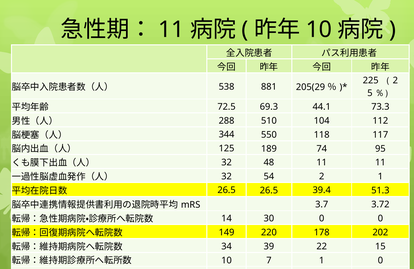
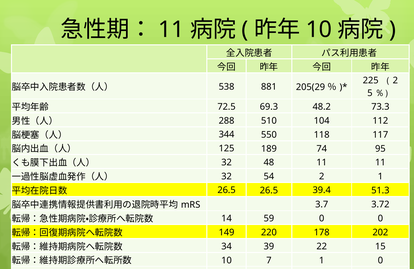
44.1: 44.1 -> 48.2
30: 30 -> 59
